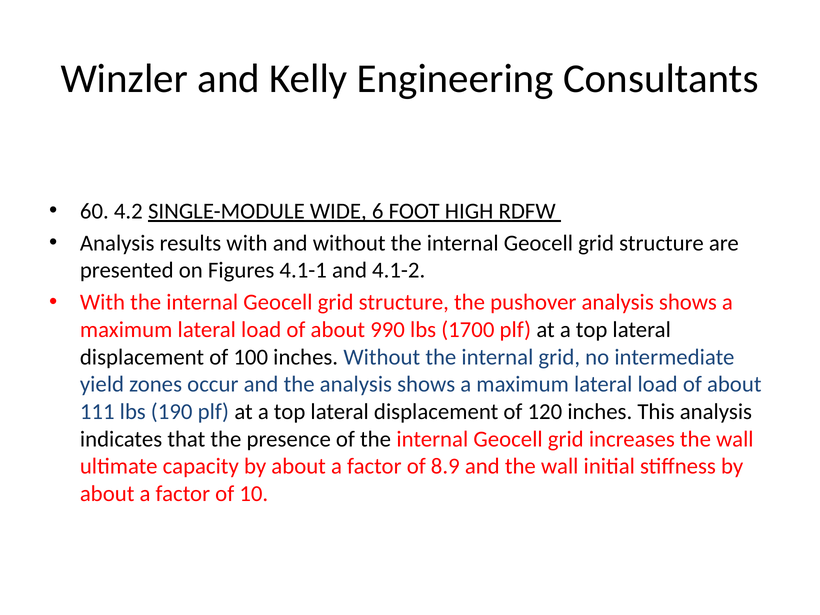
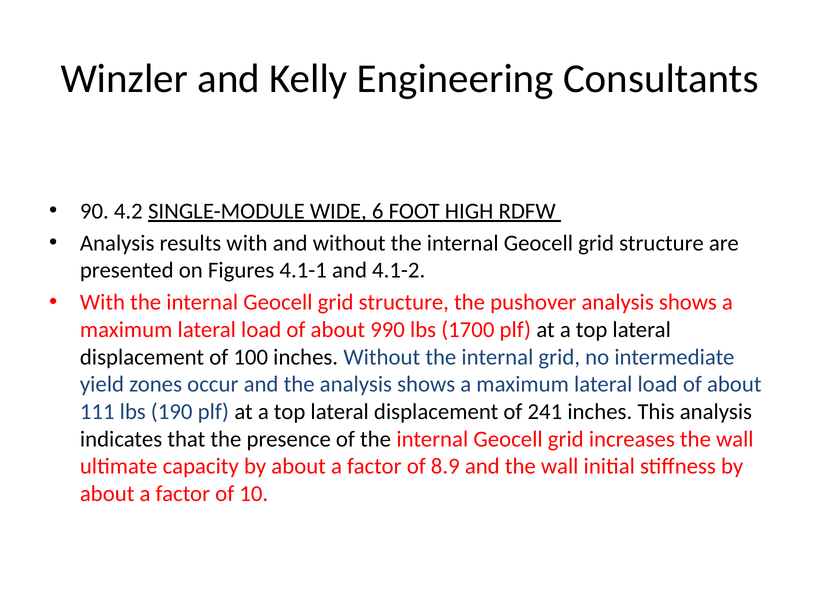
60: 60 -> 90
120: 120 -> 241
